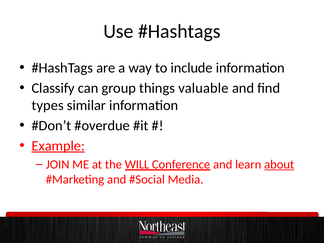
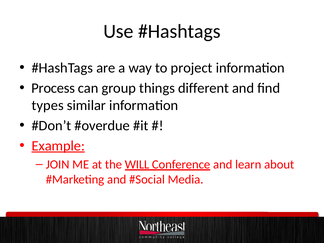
include: include -> project
Classify: Classify -> Process
valuable: valuable -> different
about underline: present -> none
